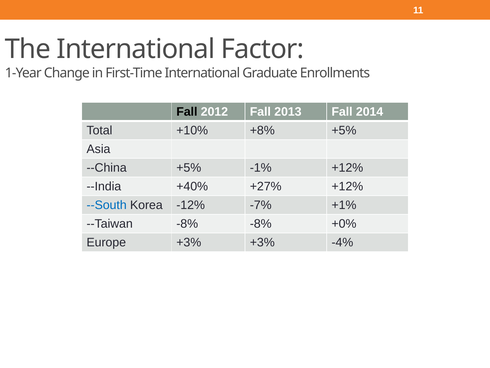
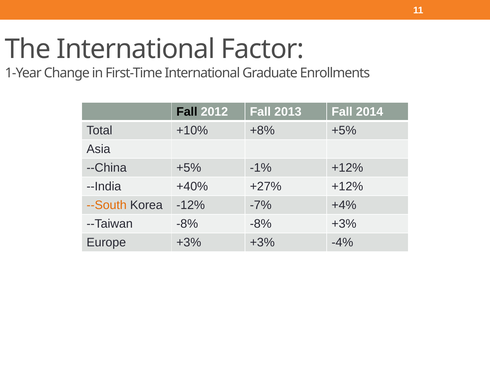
--South colour: blue -> orange
+1%: +1% -> +4%
-8% +0%: +0% -> +3%
